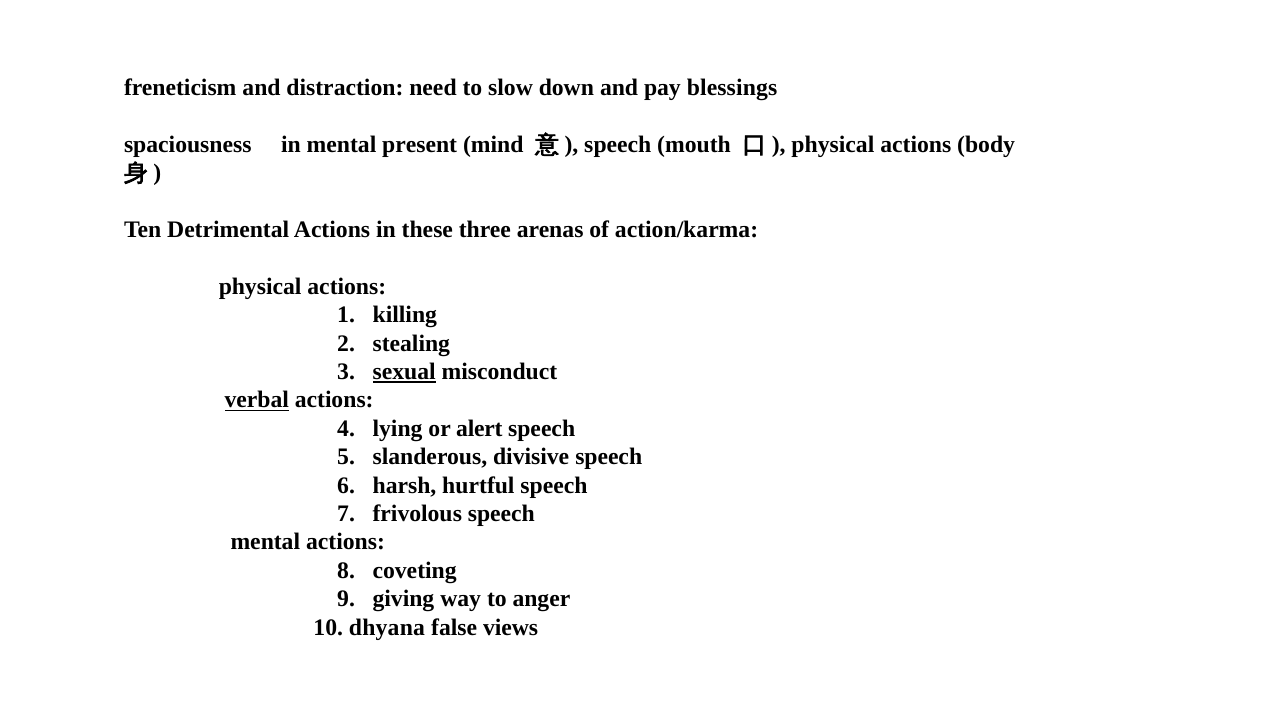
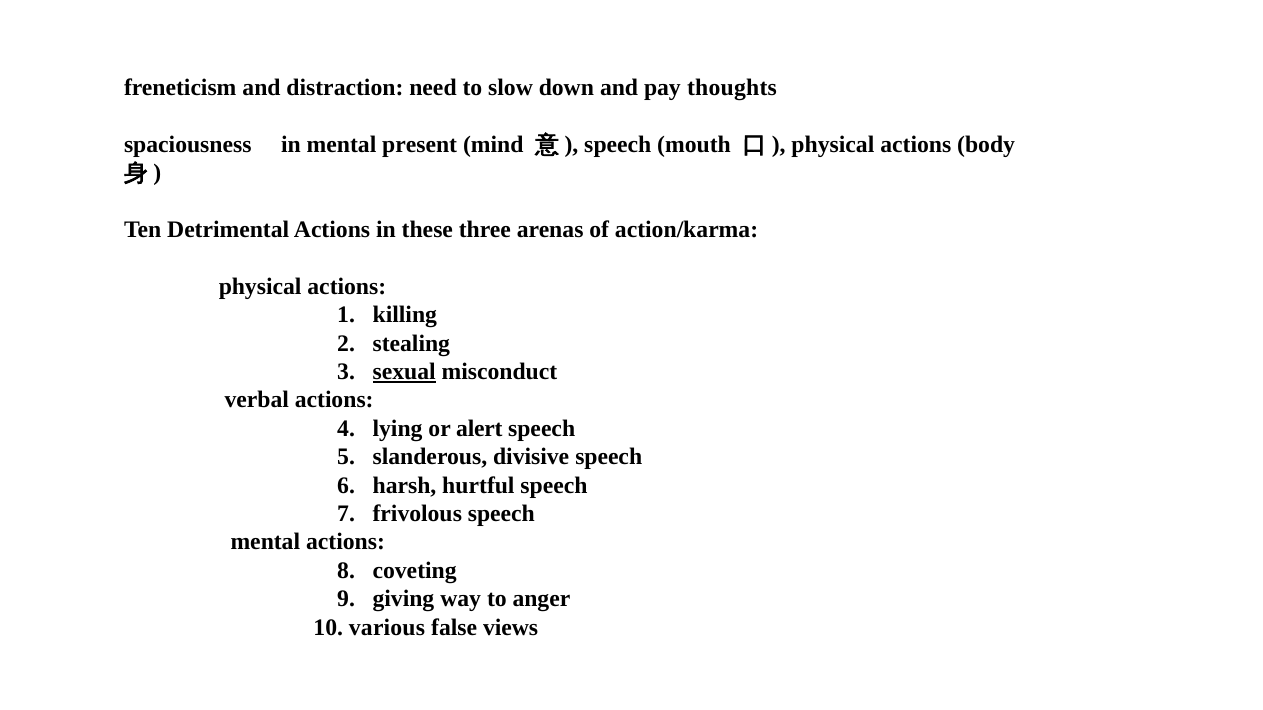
blessings: blessings -> thoughts
verbal underline: present -> none
dhyana: dhyana -> various
